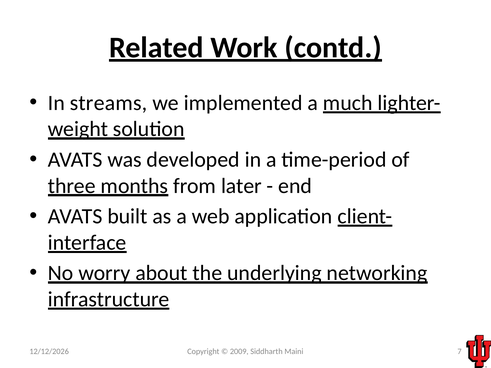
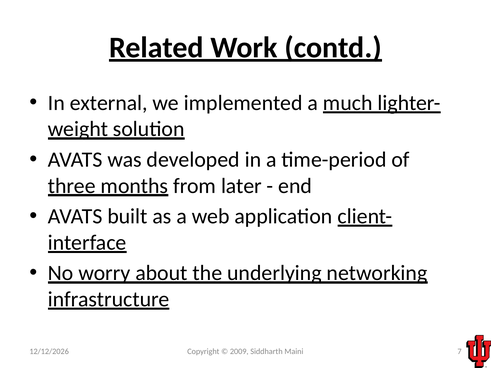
streams: streams -> external
